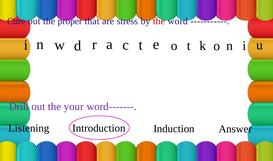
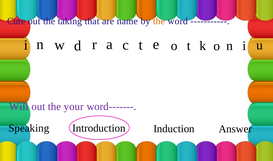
proper: proper -> taking
stress: stress -> name
the at (159, 21) colour: red -> orange
Drill: Drill -> Will
Listening: Listening -> Speaking
